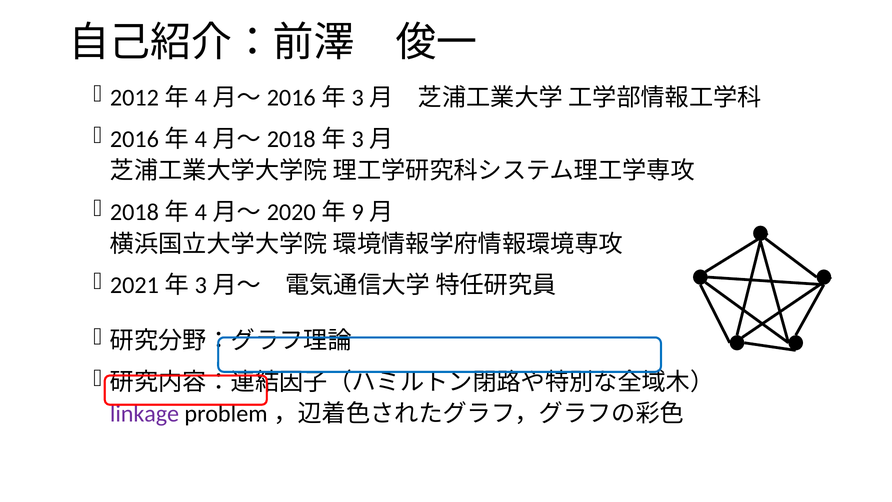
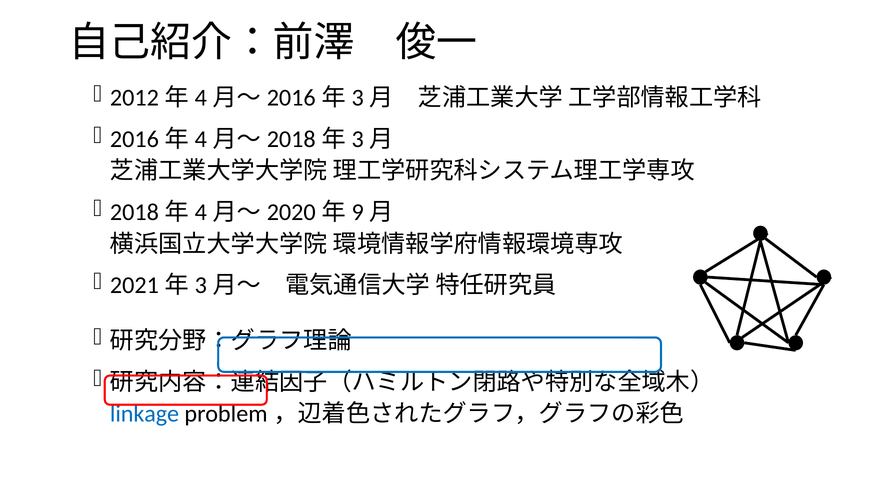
linkage colour: purple -> blue
